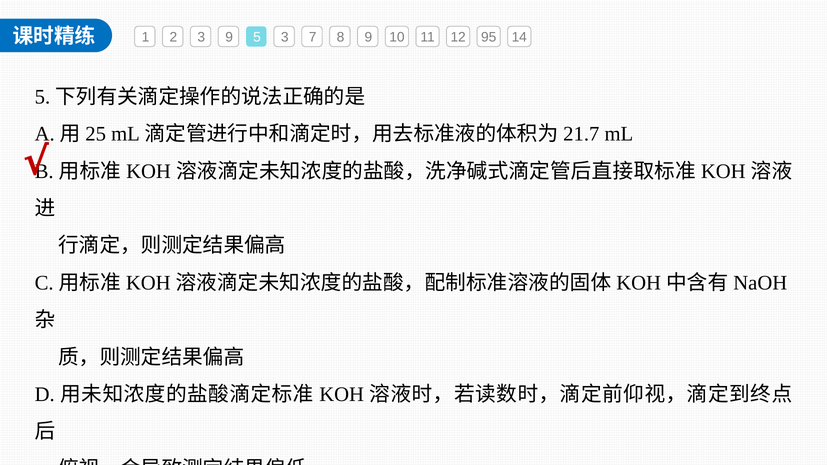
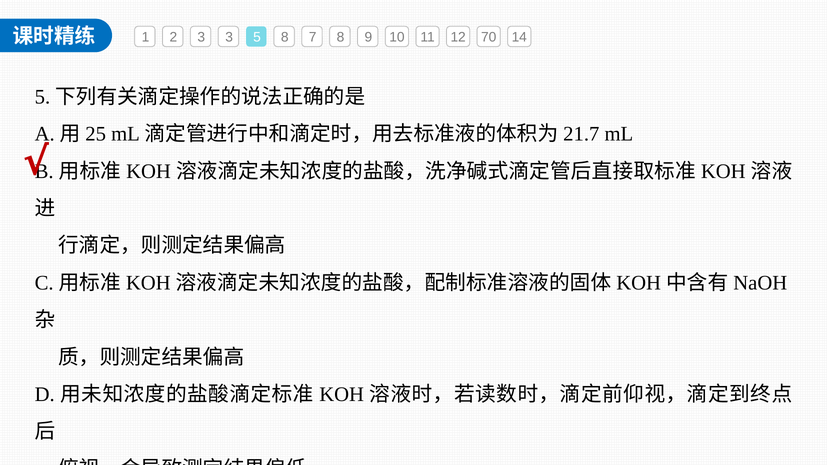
3 9: 9 -> 3
5 3: 3 -> 8
95: 95 -> 70
